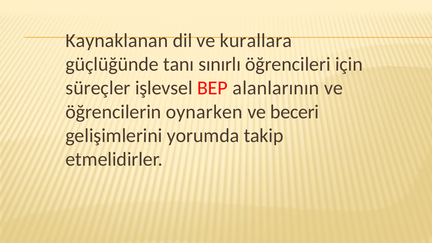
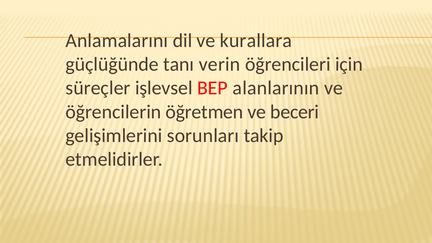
Kaynaklanan: Kaynaklanan -> Anlamalarını
sınırlı: sınırlı -> verin
oynarken: oynarken -> öğretmen
yorumda: yorumda -> sorunları
